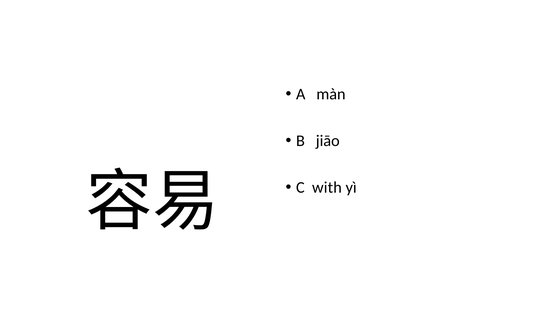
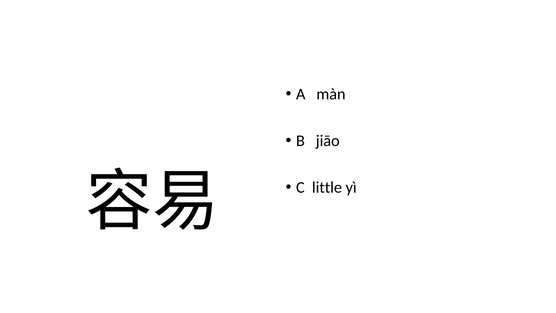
with: with -> little
